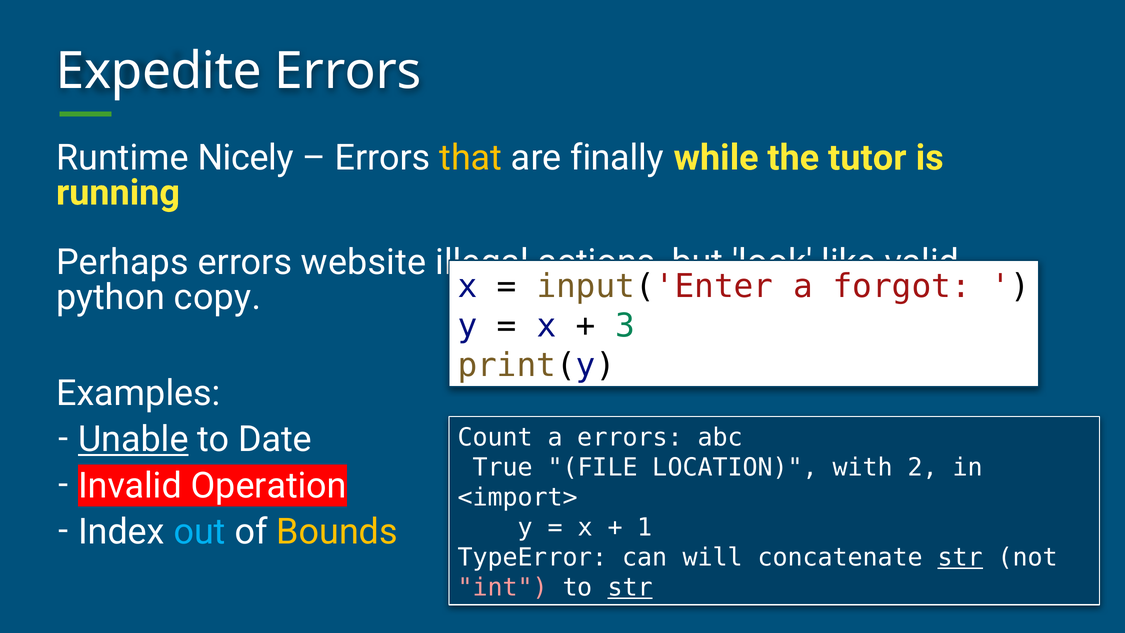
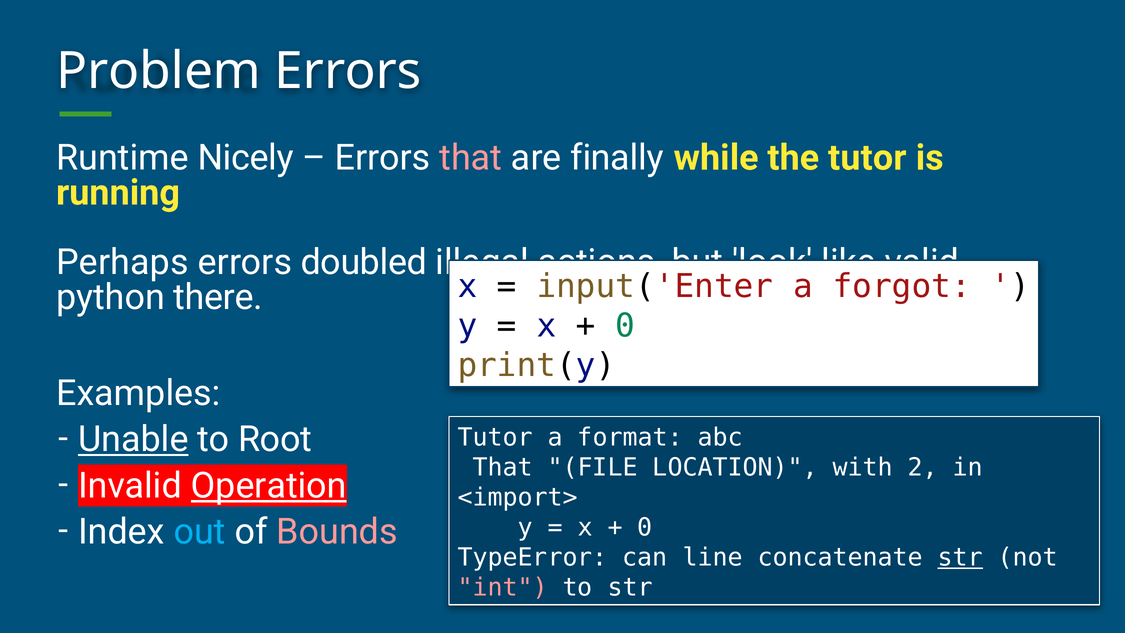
Expedite: Expedite -> Problem
that at (471, 158) colour: yellow -> pink
website: website -> doubled
copy: copy -> there
3 at (625, 326): 3 -> 0
Date: Date -> Root
Count at (495, 437): Count -> Tutor
a errors: errors -> format
True at (503, 467): True -> That
Operation underline: none -> present
Bounds colour: yellow -> pink
1 at (645, 527): 1 -> 0
will: will -> line
str at (630, 587) underline: present -> none
